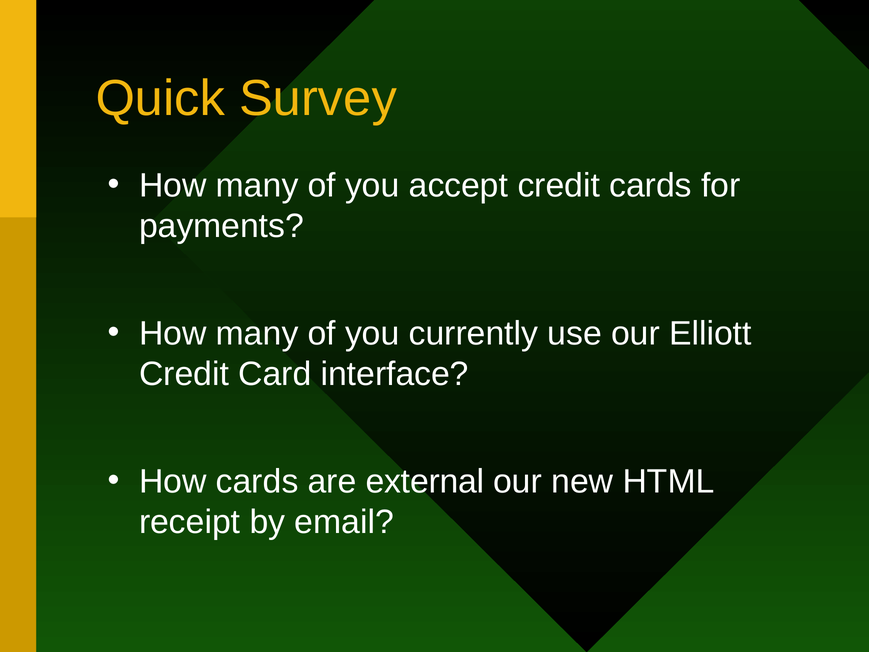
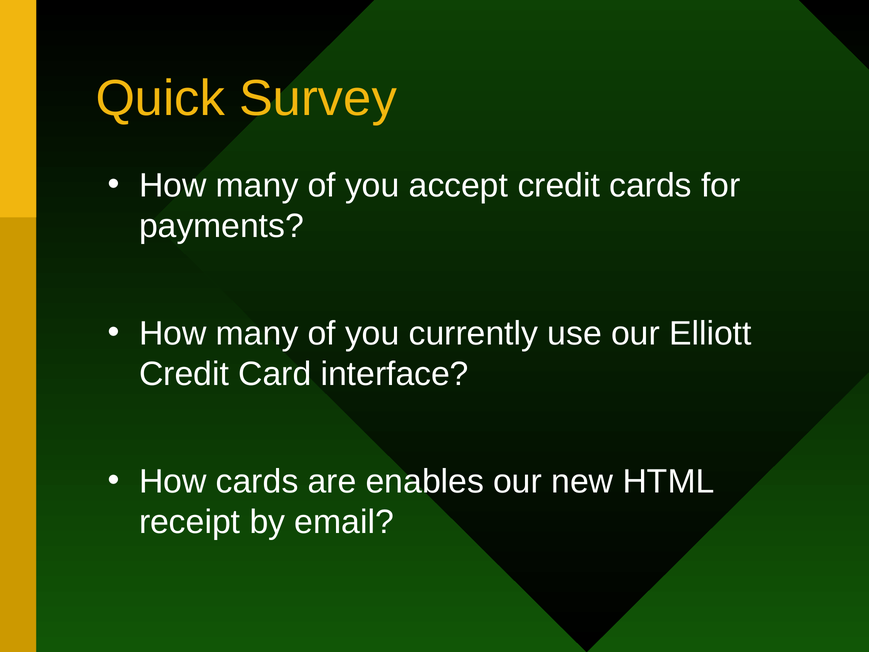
external: external -> enables
